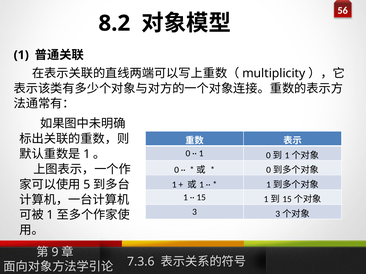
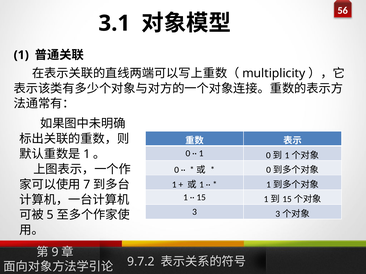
8.2: 8.2 -> 3.1
5: 5 -> 7
1 at (50, 215): 1 -> 5
7.3.6: 7.3.6 -> 9.7.2
